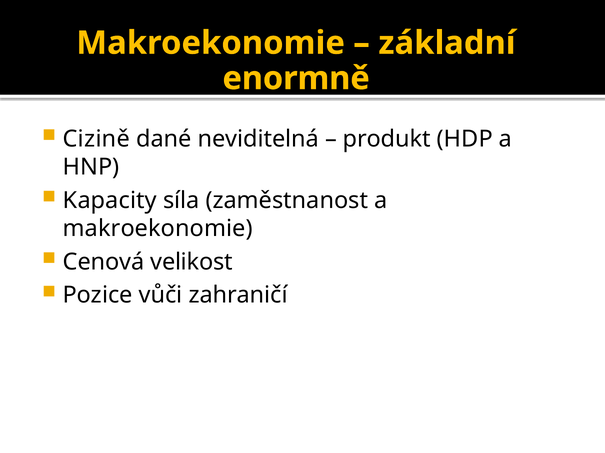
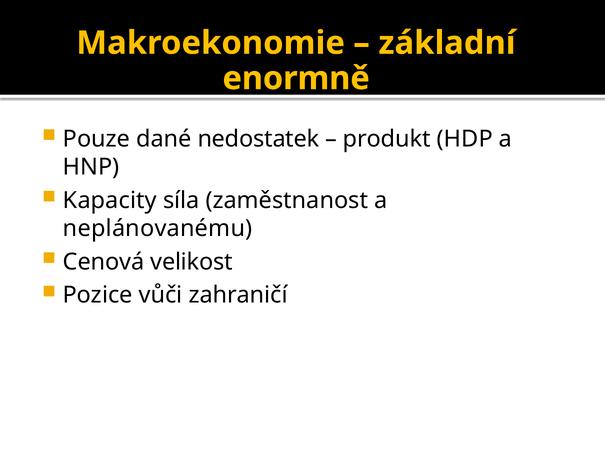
Cizině: Cizině -> Pouze
neviditelná: neviditelná -> nedostatek
makroekonomie at (158, 229): makroekonomie -> neplánovanému
